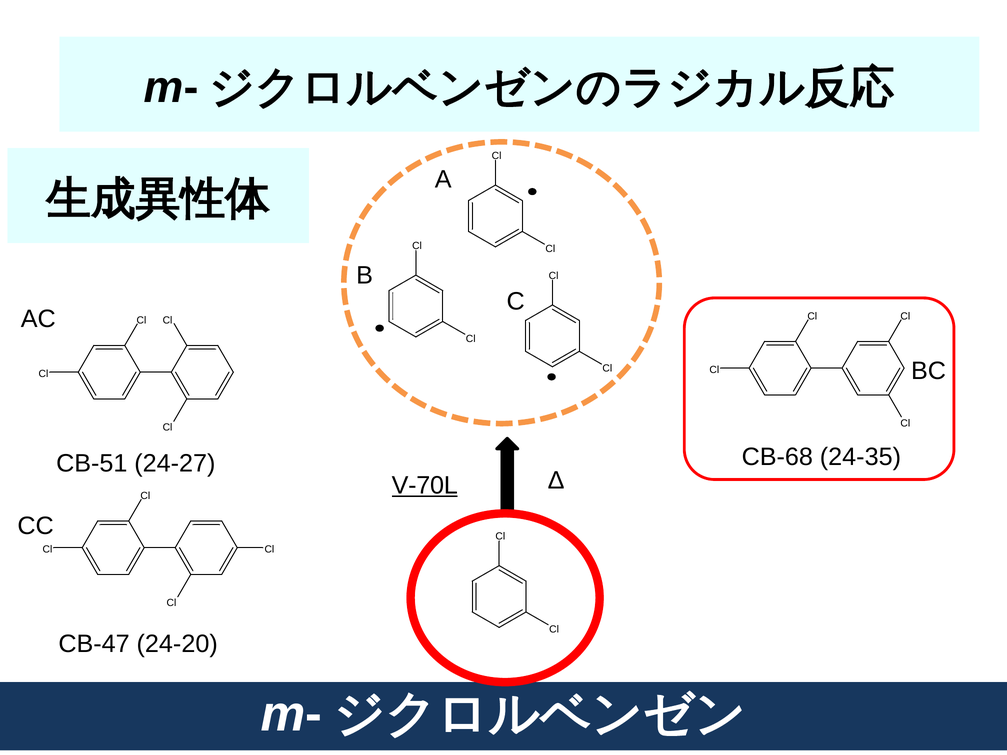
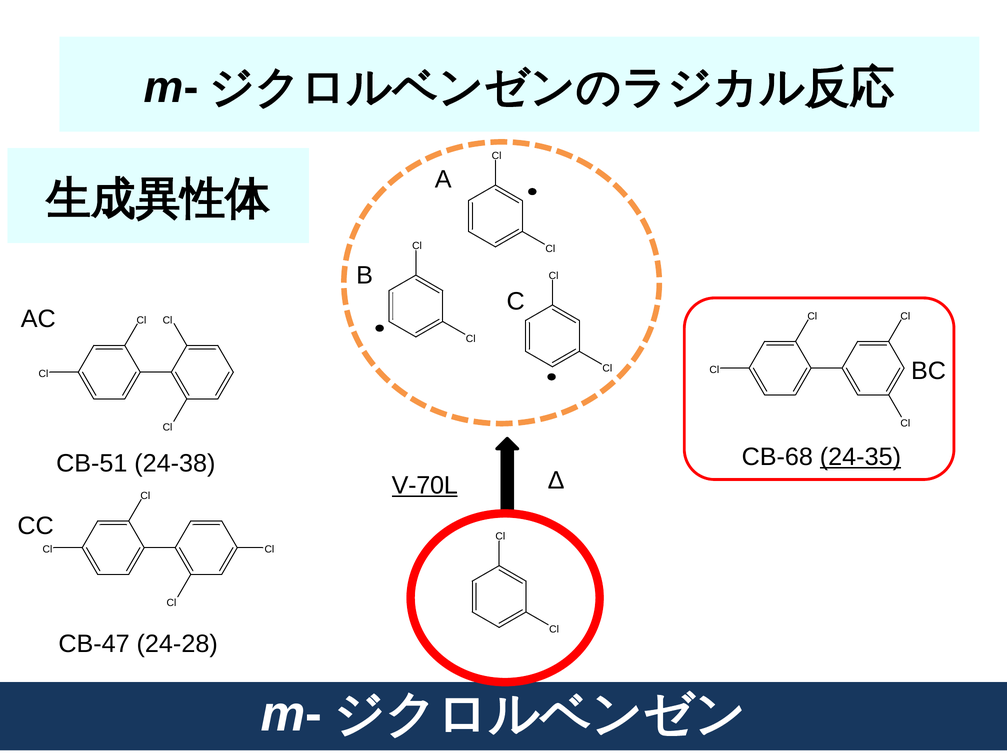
24-35 underline: none -> present
24-27: 24-27 -> 24-38
24-20: 24-20 -> 24-28
